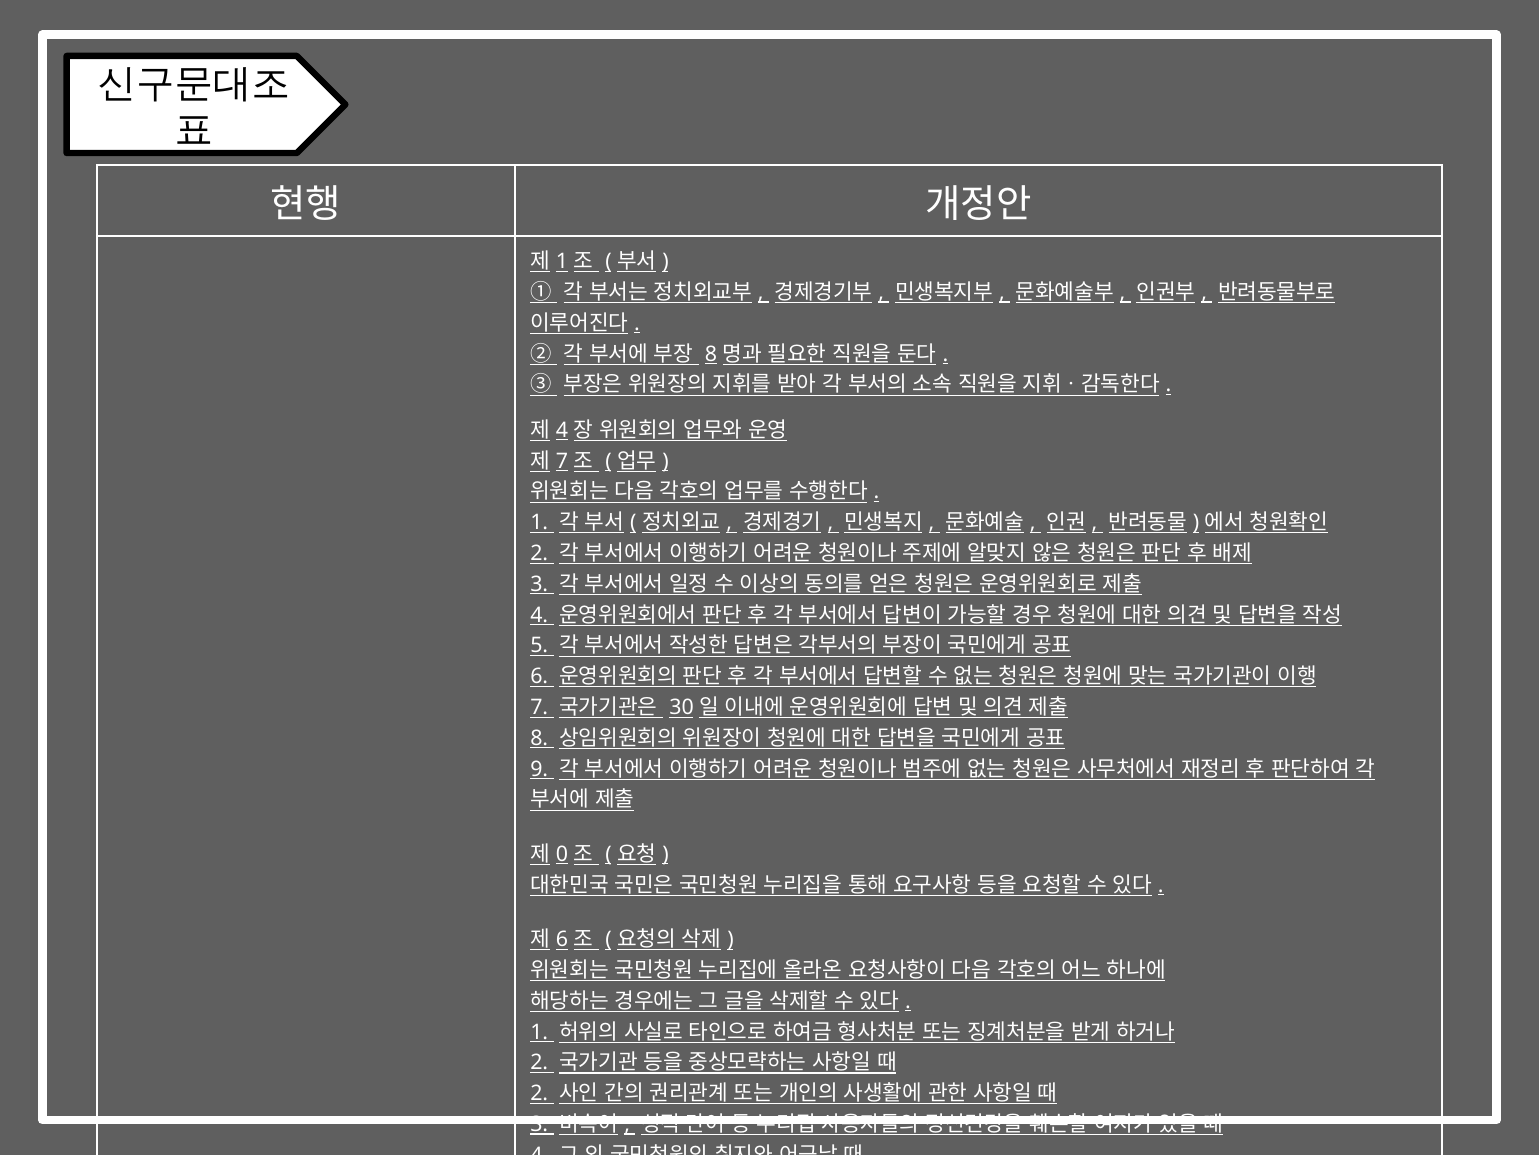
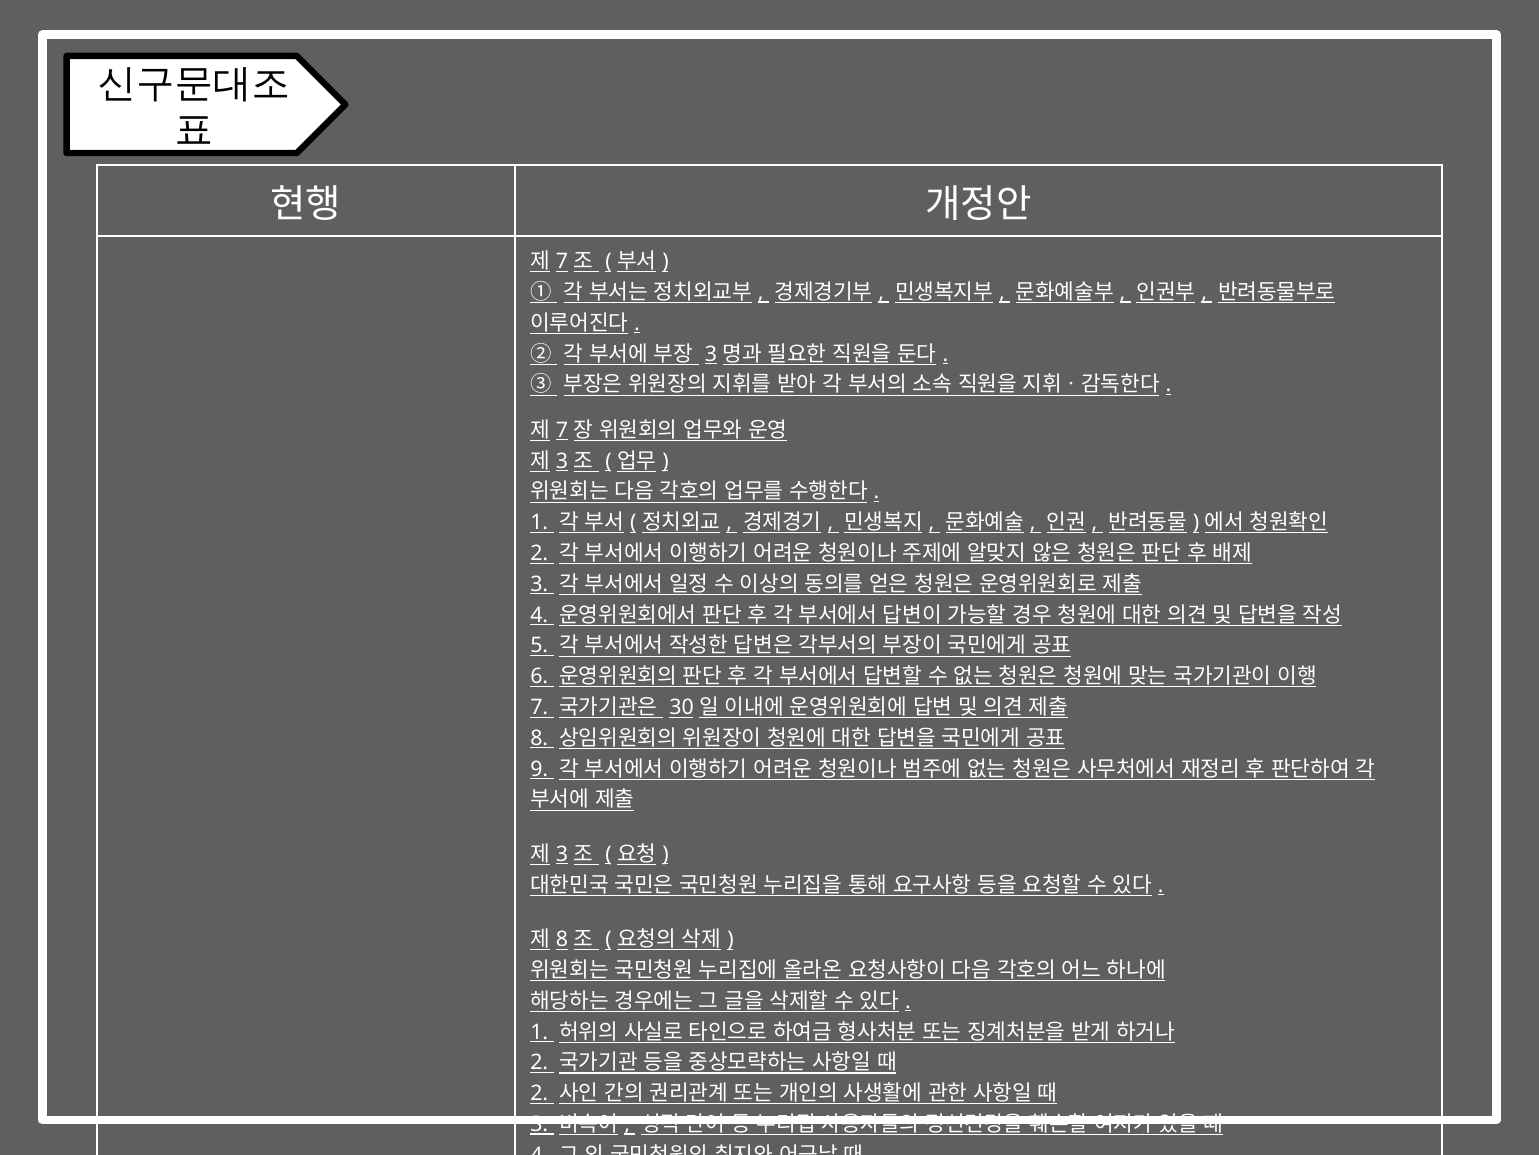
1 at (562, 261): 1 -> 7
8 at (711, 354): 8 -> 3
4 at (562, 430): 4 -> 7
7 at (562, 461): 7 -> 3
0 at (562, 854): 0 -> 3
6 at (562, 939): 6 -> 8
